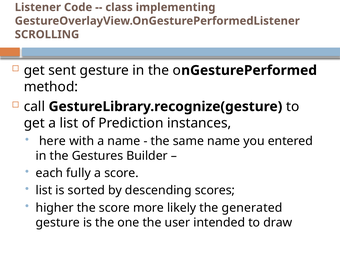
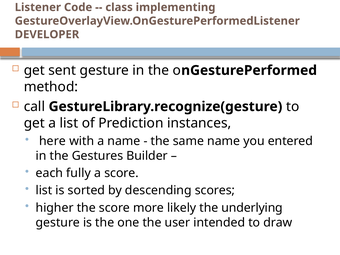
SCROLLING: SCROLLING -> DEVELOPER
generated: generated -> underlying
